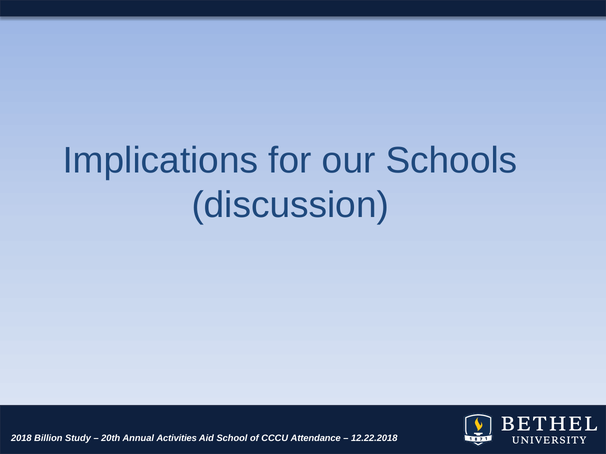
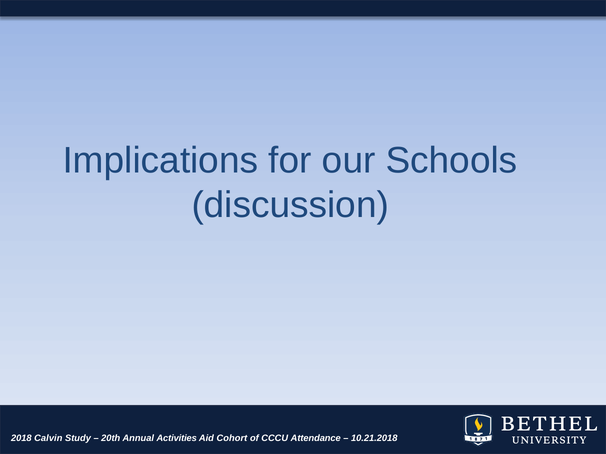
Billion: Billion -> Calvin
School: School -> Cohort
12.22.2018: 12.22.2018 -> 10.21.2018
